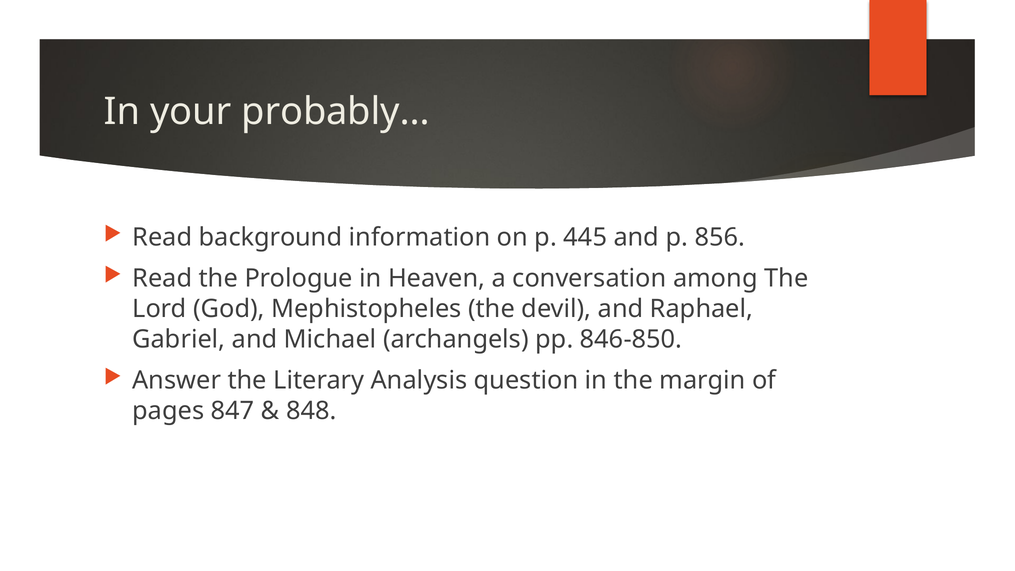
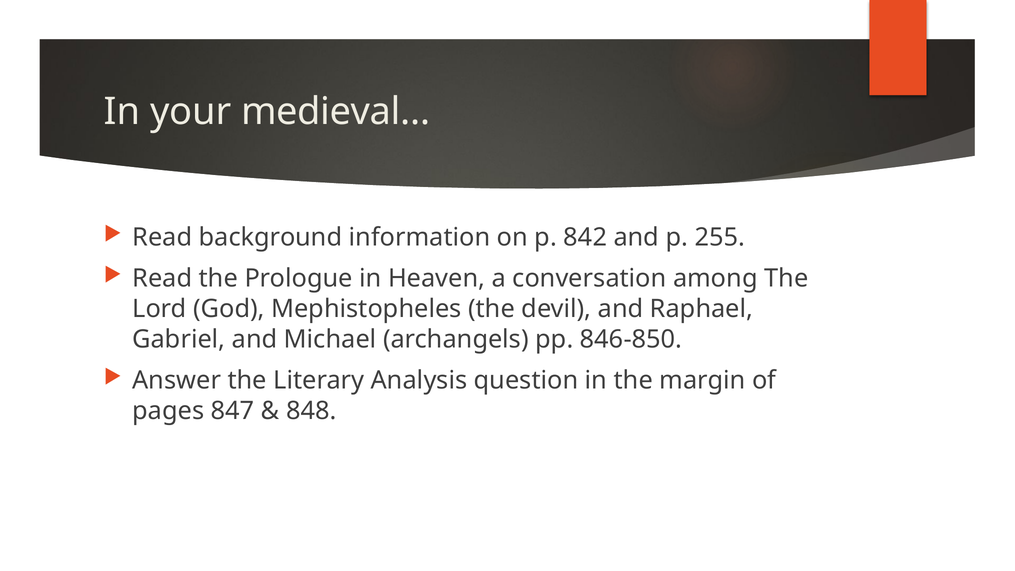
probably…: probably… -> medieval…
445: 445 -> 842
856: 856 -> 255
